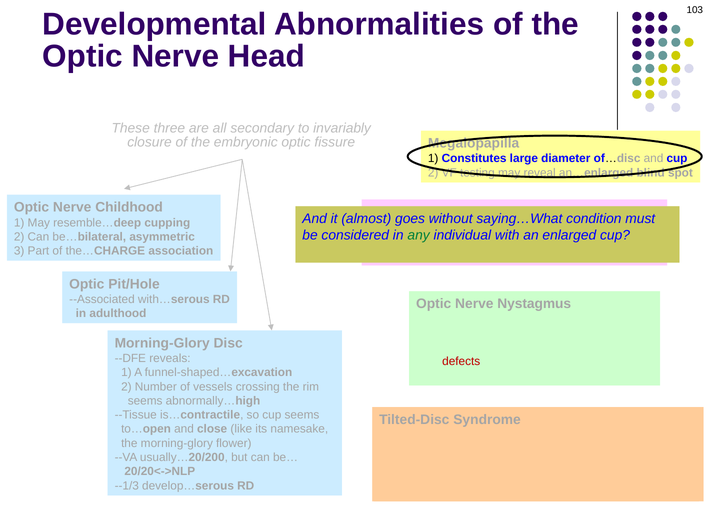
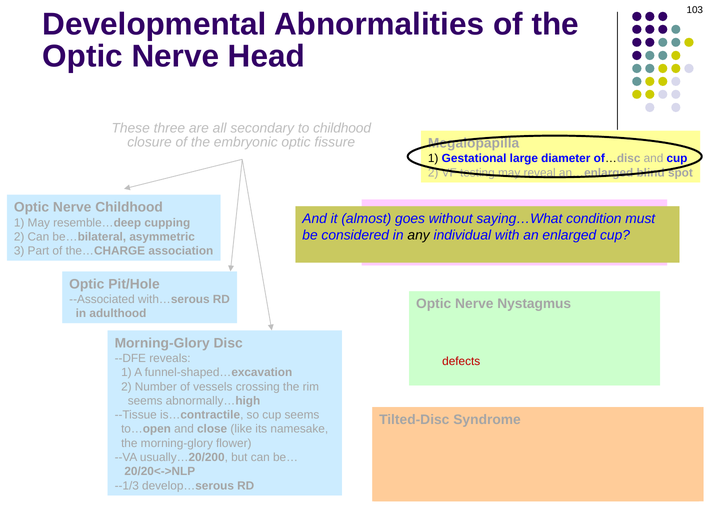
to invariably: invariably -> childhood
Constitutes: Constitutes -> Gestational
any colour: green -> black
